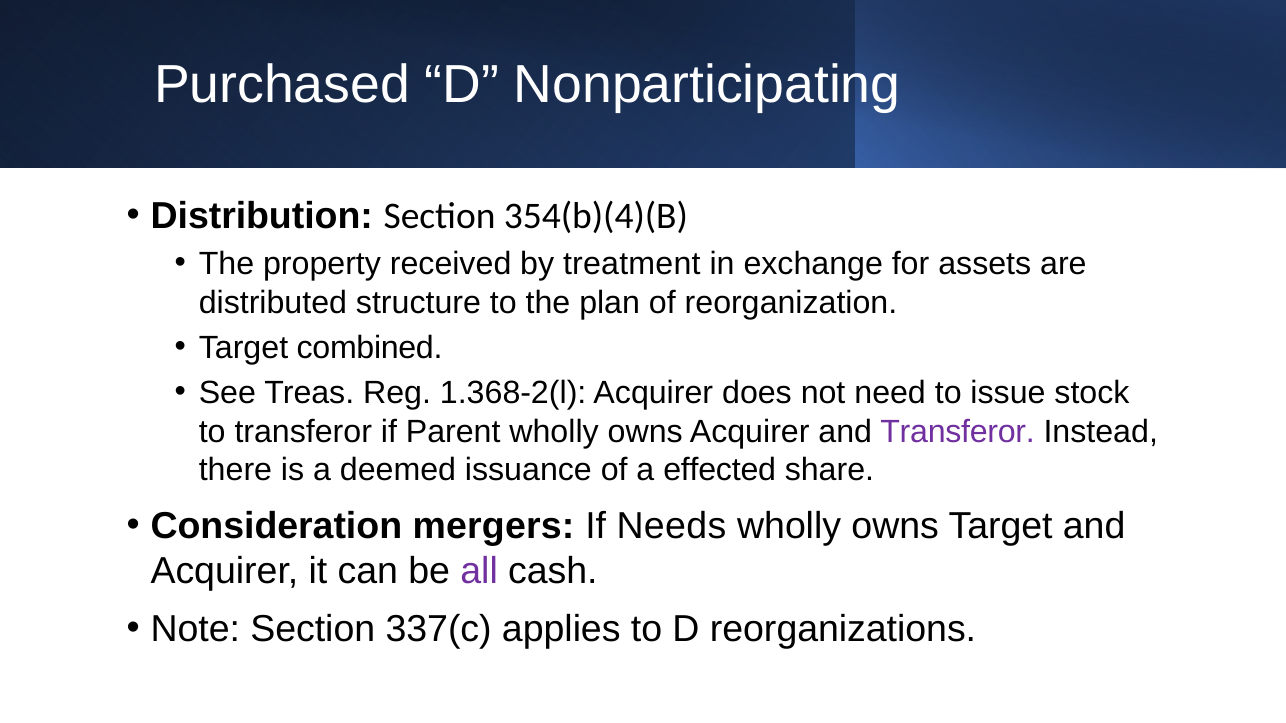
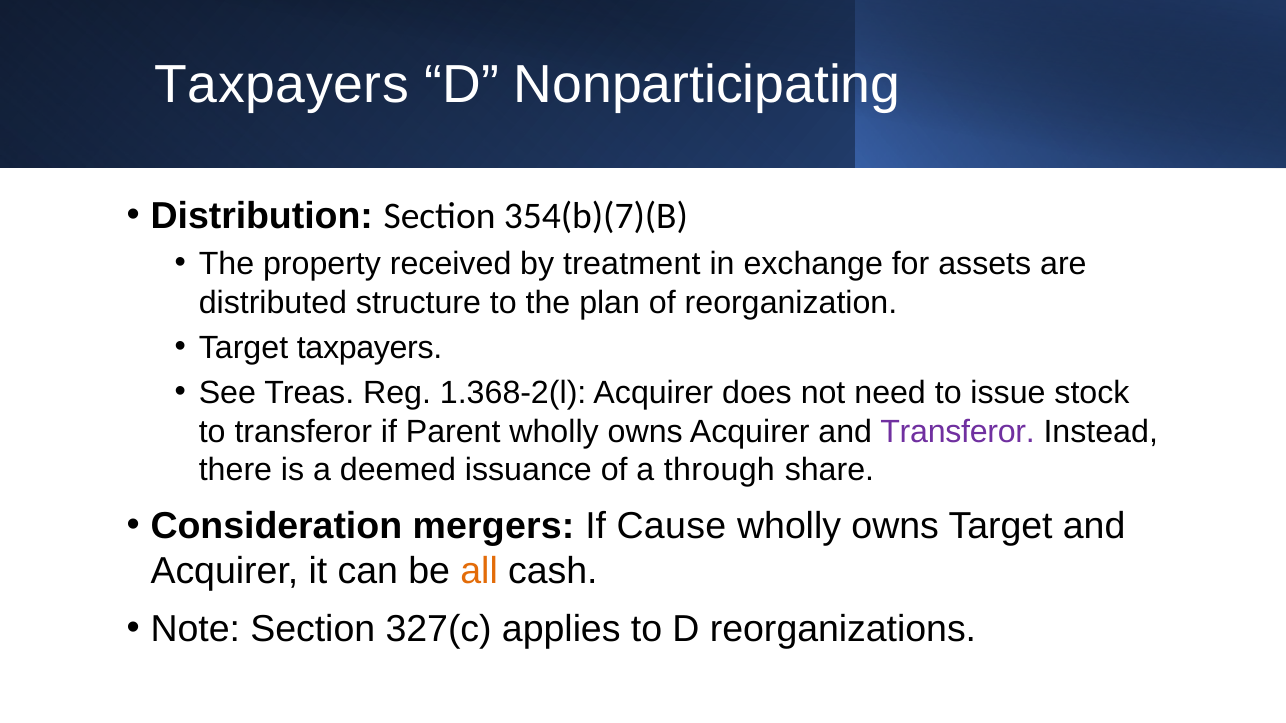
Purchased at (282, 85): Purchased -> Taxpayers
354(b)(4)(B: 354(b)(4)(B -> 354(b)(7)(B
Target combined: combined -> taxpayers
effected: effected -> through
Needs: Needs -> Cause
all colour: purple -> orange
337(c: 337(c -> 327(c
